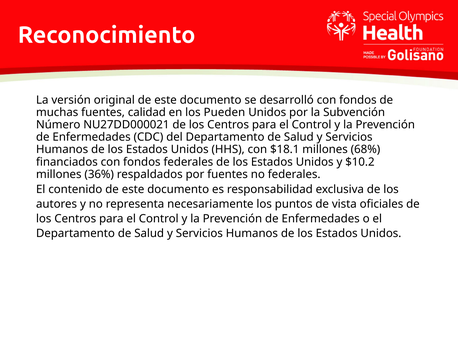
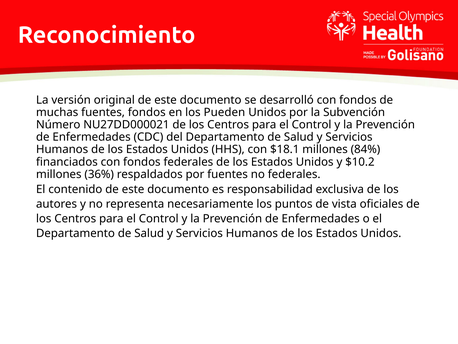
fuentes calidad: calidad -> fondos
68%: 68% -> 84%
